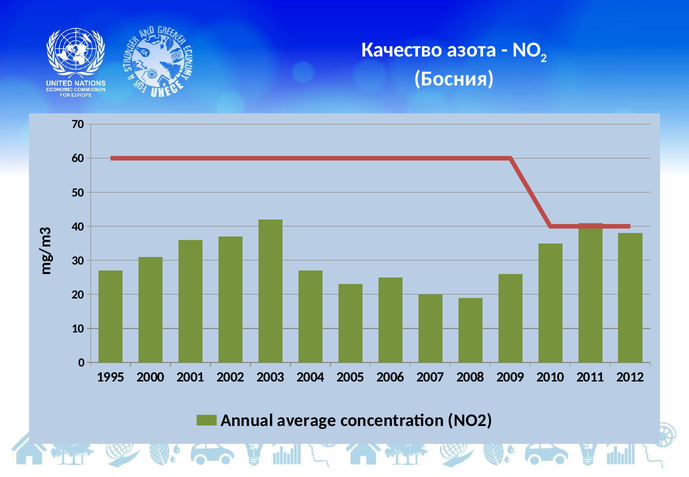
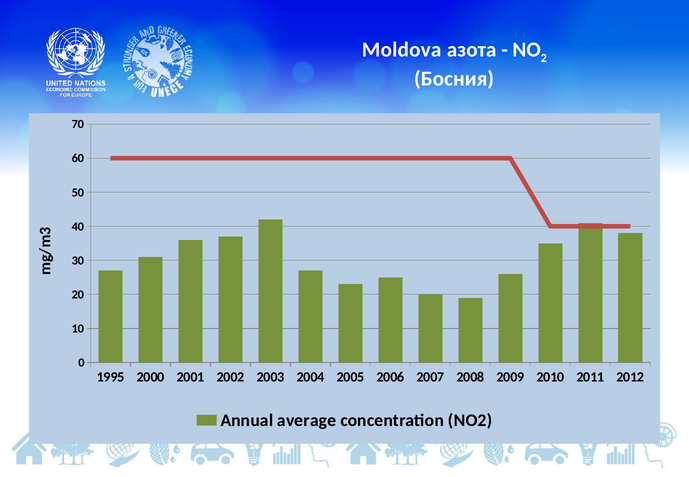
Качество: Качество -> Moldova
